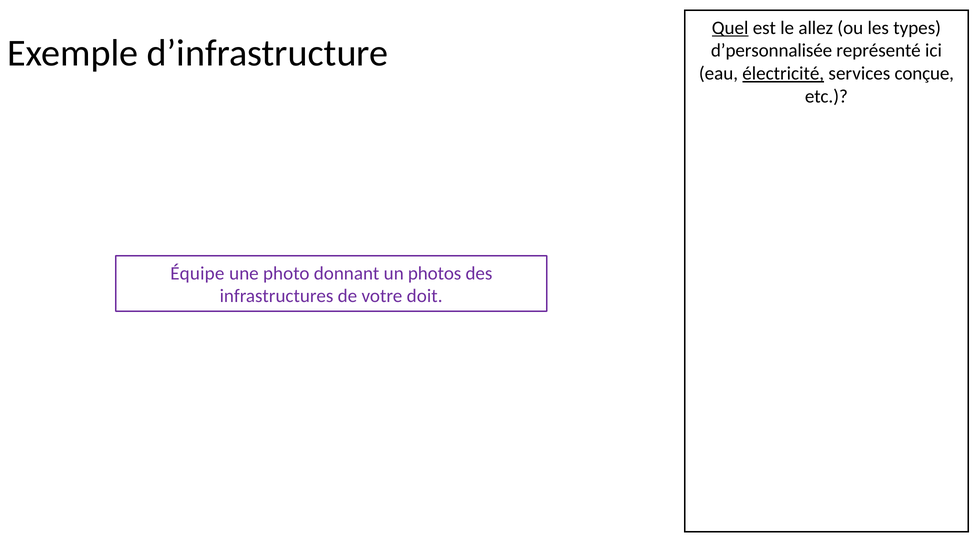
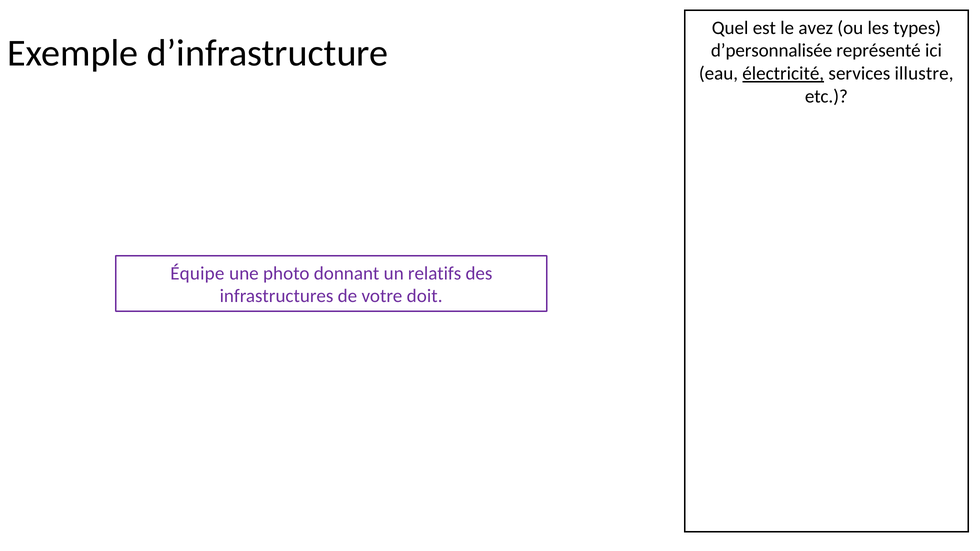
Quel underline: present -> none
allez: allez -> avez
conçue: conçue -> illustre
photos: photos -> relatifs
